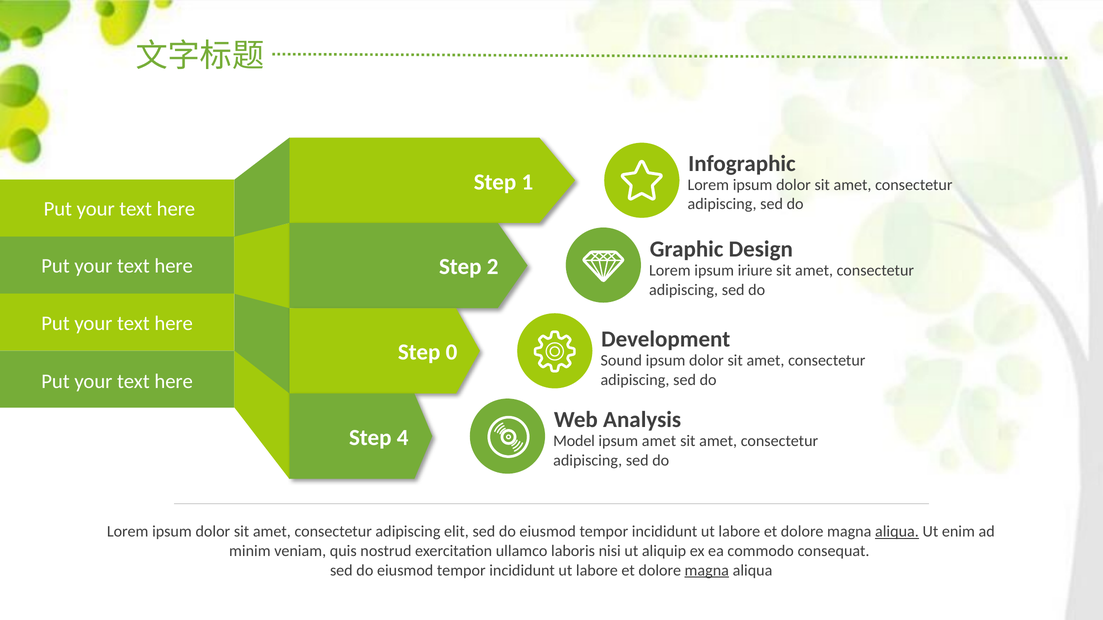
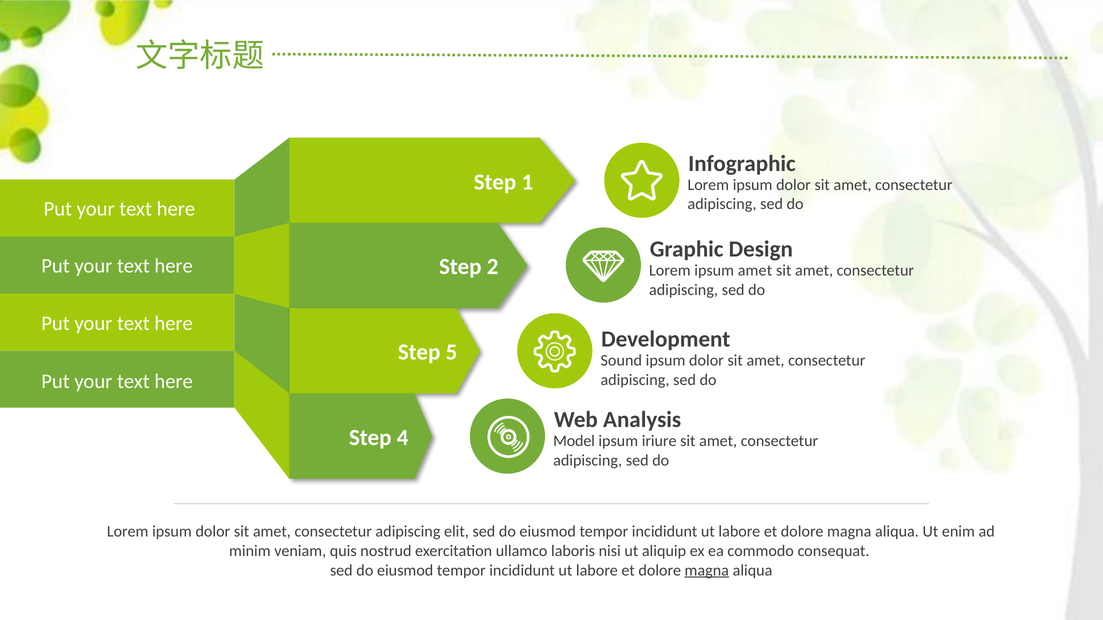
ipsum iriure: iriure -> amet
0: 0 -> 5
ipsum amet: amet -> iriure
aliqua at (897, 532) underline: present -> none
